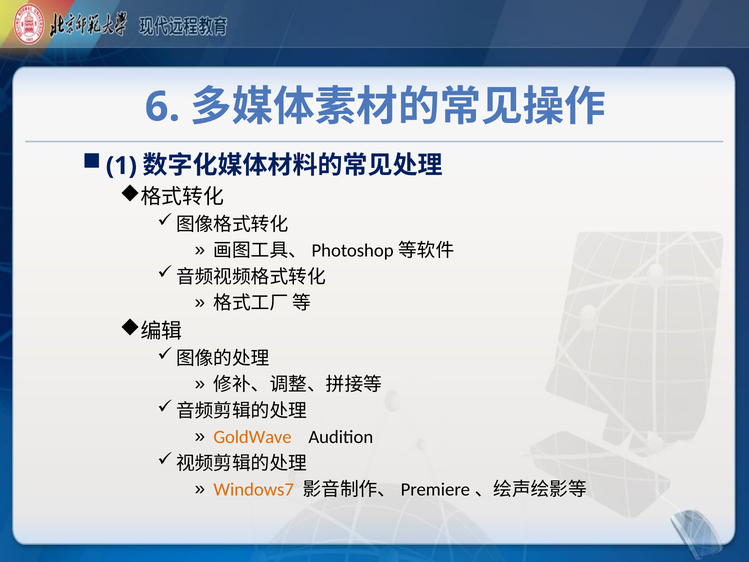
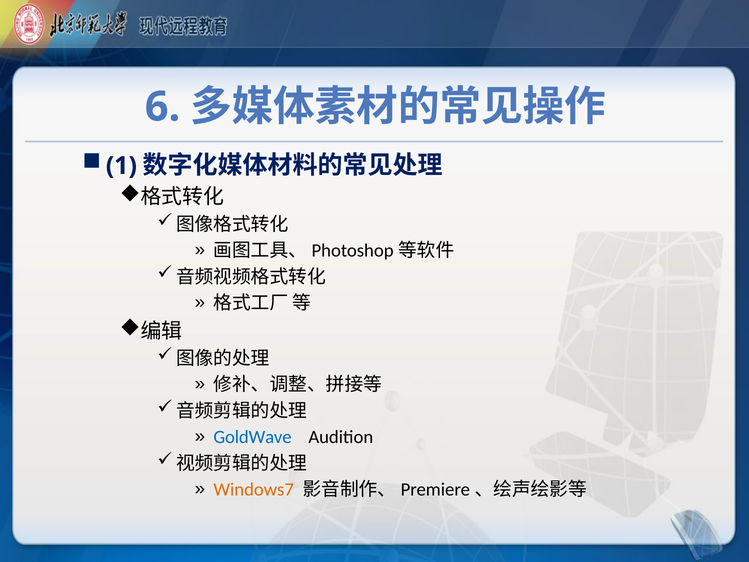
GoldWave colour: orange -> blue
